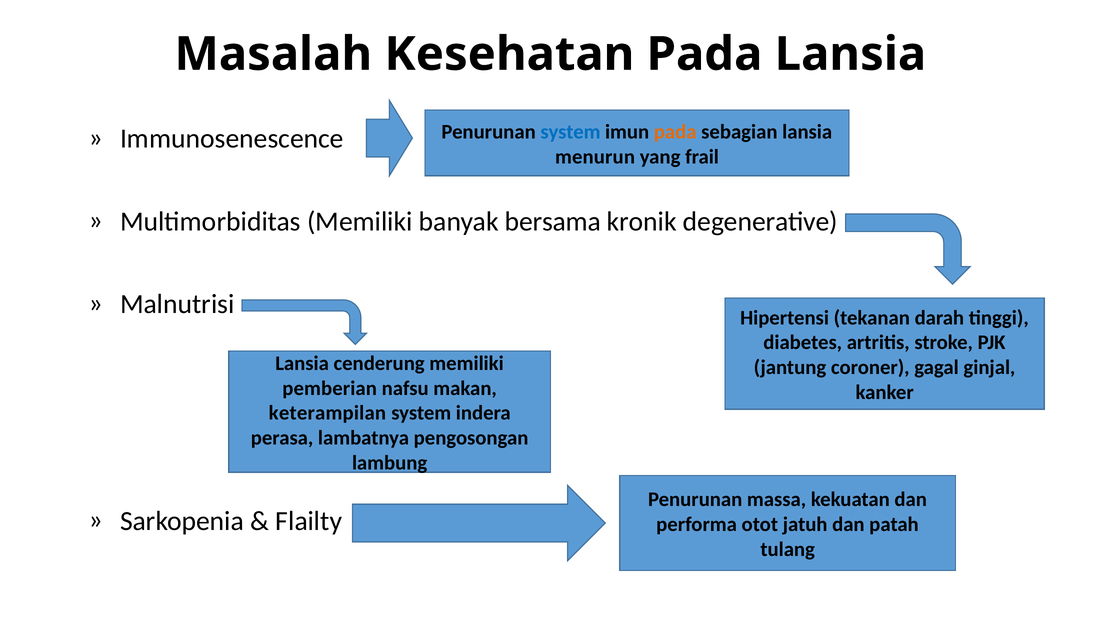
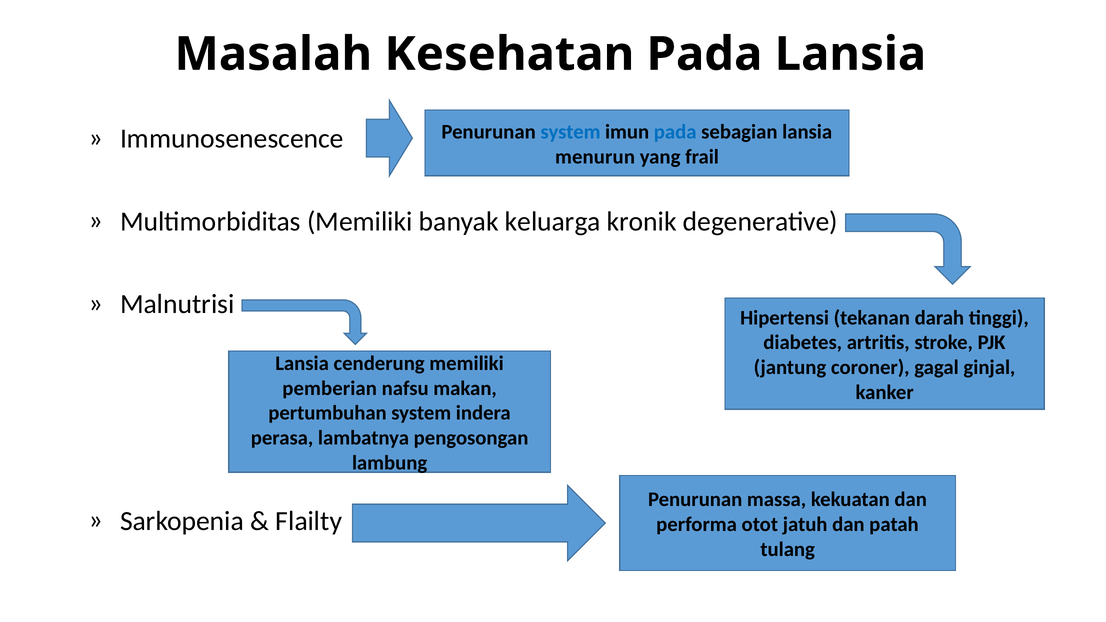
pada at (675, 132) colour: orange -> blue
bersama: bersama -> keluarga
keterampilan: keterampilan -> pertumbuhan
